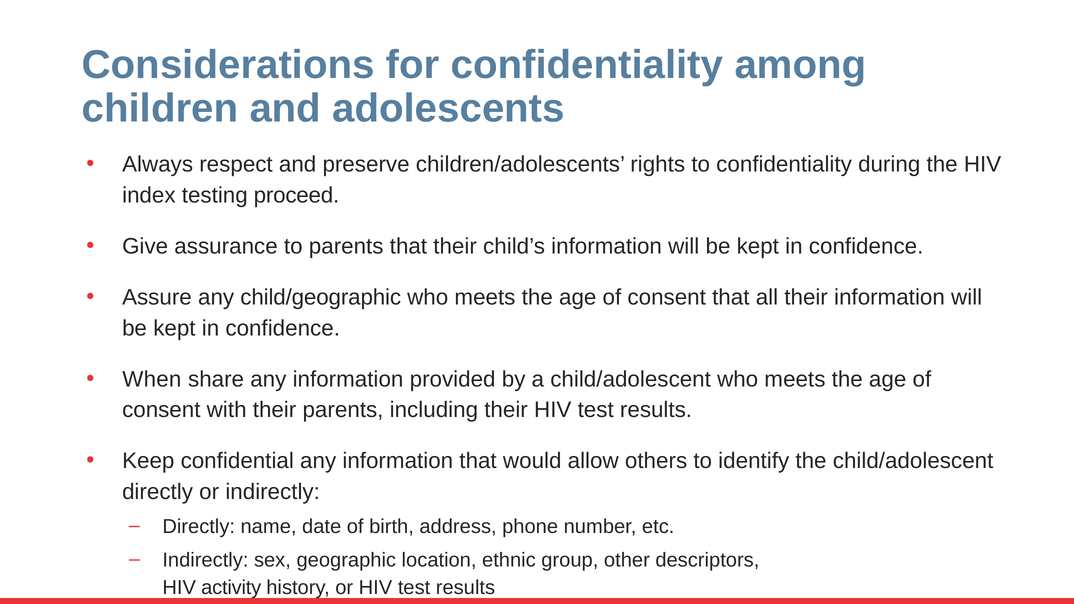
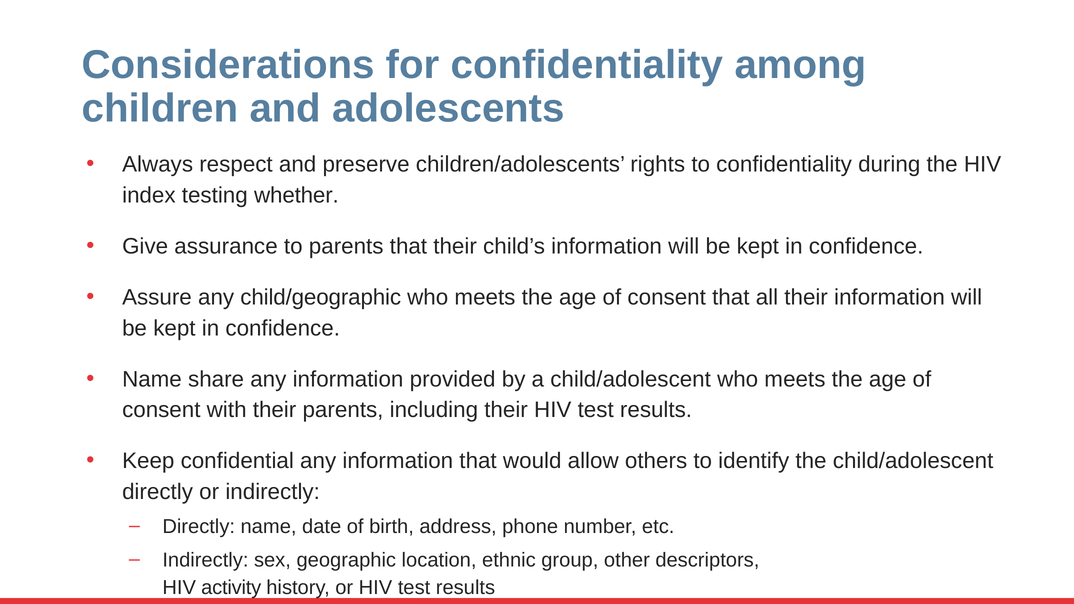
proceed: proceed -> whether
When at (152, 379): When -> Name
